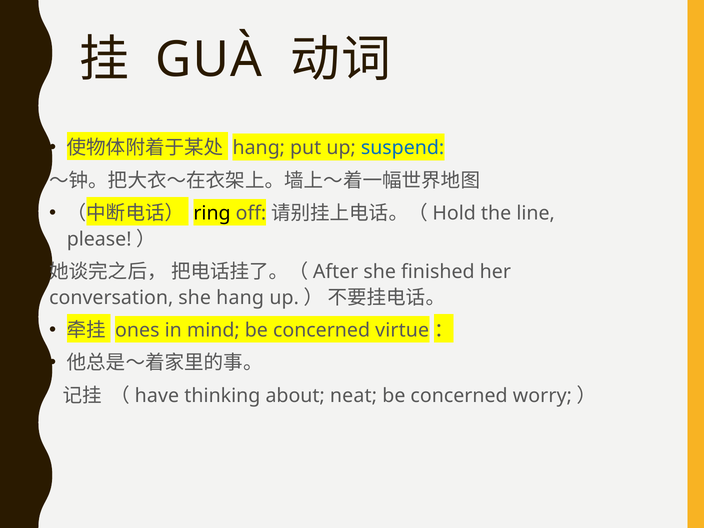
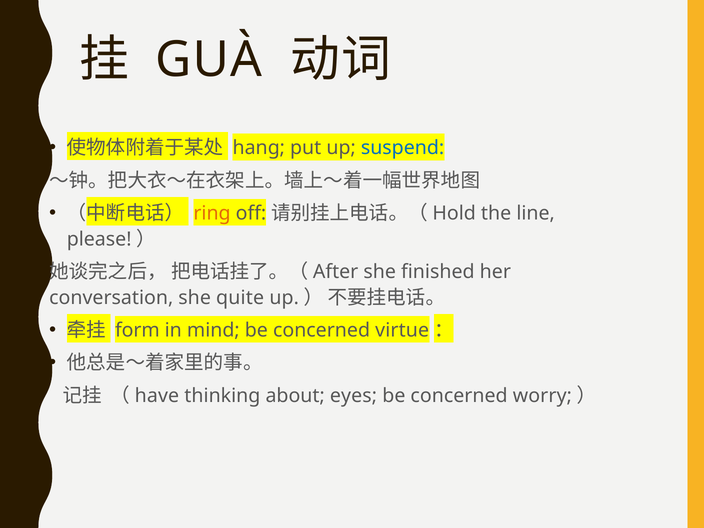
ring colour: black -> orange
she hang: hang -> quite
ones: ones -> form
neat: neat -> eyes
